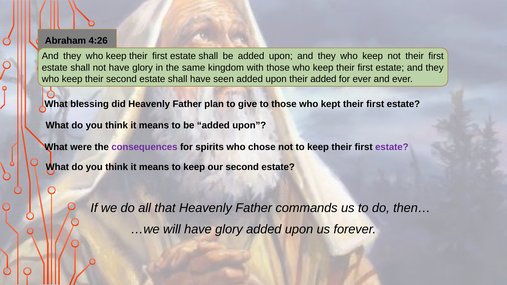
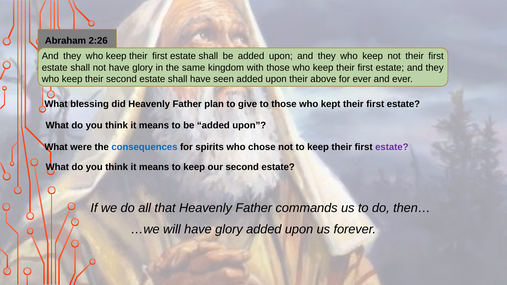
4:26: 4:26 -> 2:26
their added: added -> above
consequences colour: purple -> blue
